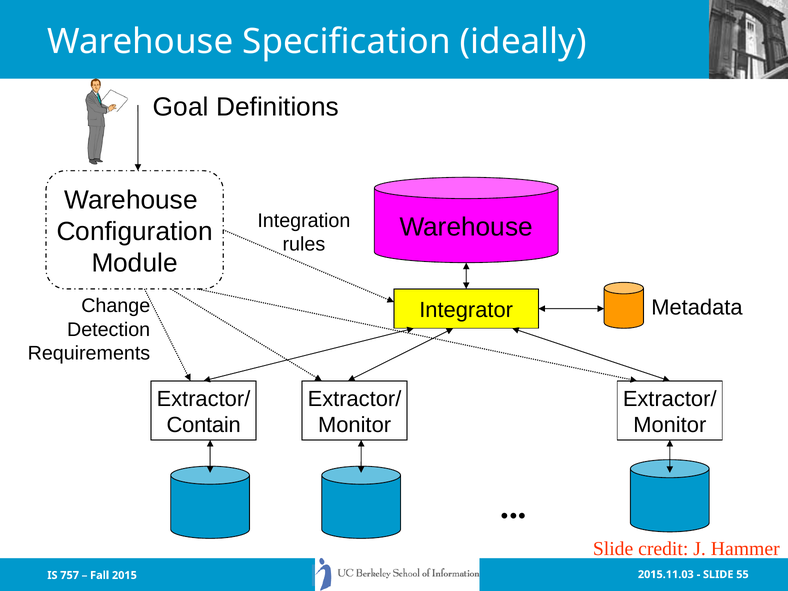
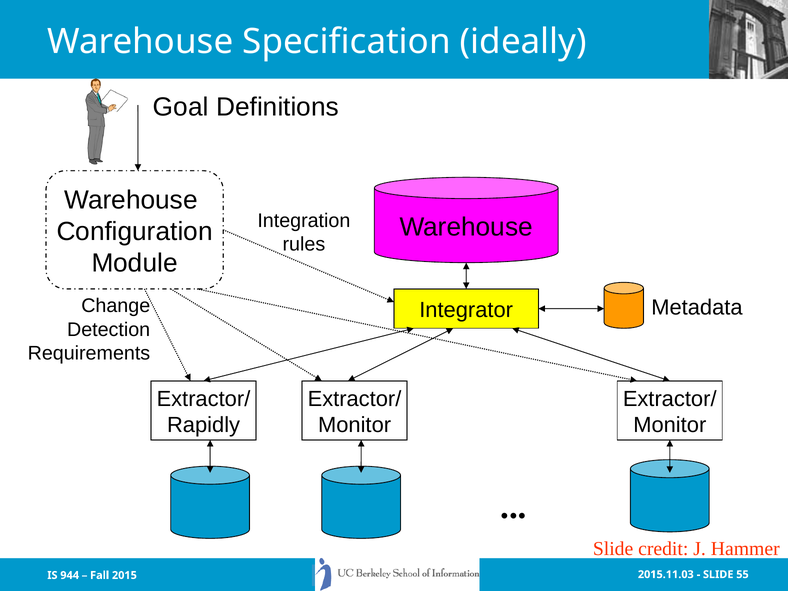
Contain: Contain -> Rapidly
757: 757 -> 944
